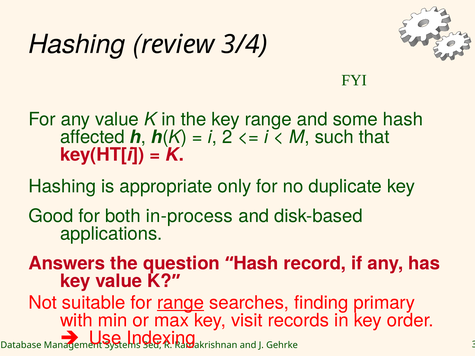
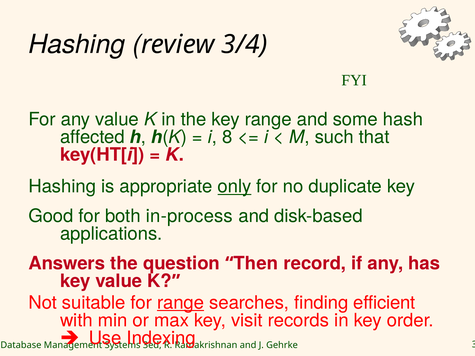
2: 2 -> 8
only underline: none -> present
Hash at (256, 264): Hash -> Then
primary: primary -> efficient
